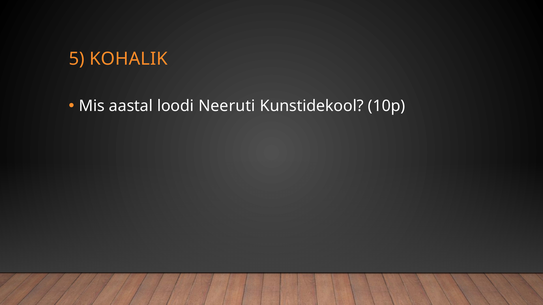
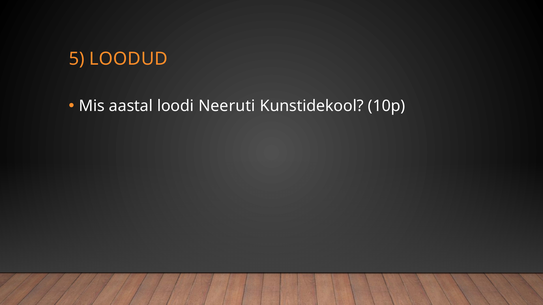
KOHALIK: KOHALIK -> LOODUD
